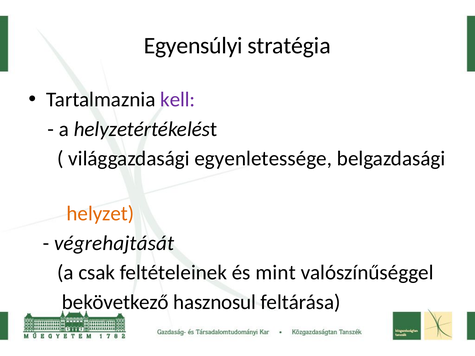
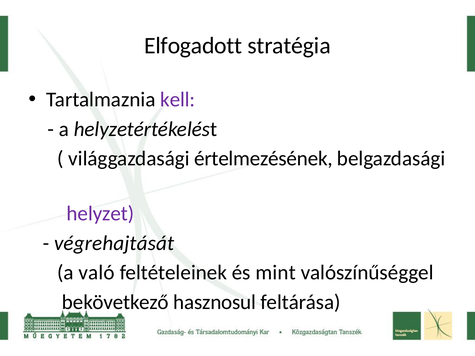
Egyensúlyi: Egyensúlyi -> Elfogadott
egyenletessége: egyenletessége -> értelmezésének
helyzet colour: orange -> purple
csak: csak -> való
